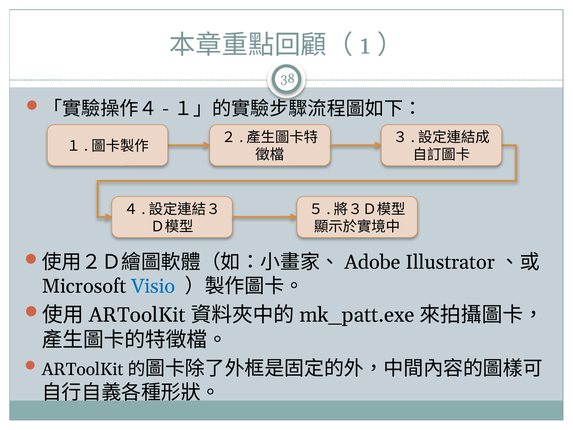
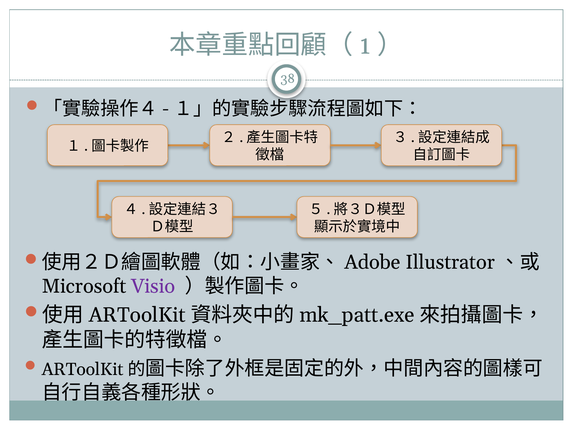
Visio colour: blue -> purple
